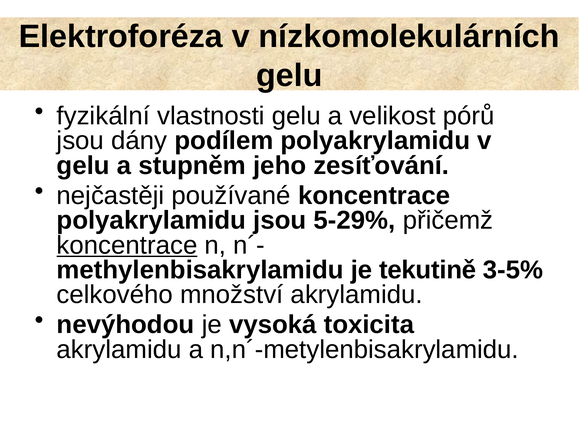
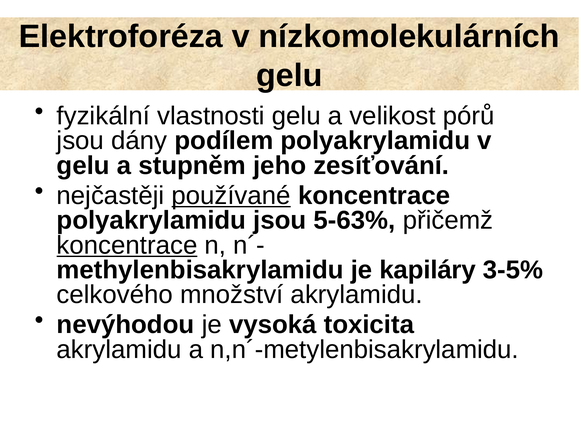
používané underline: none -> present
5-29%: 5-29% -> 5-63%
tekutině: tekutině -> kapiláry
